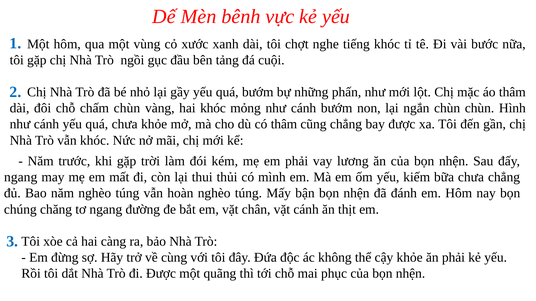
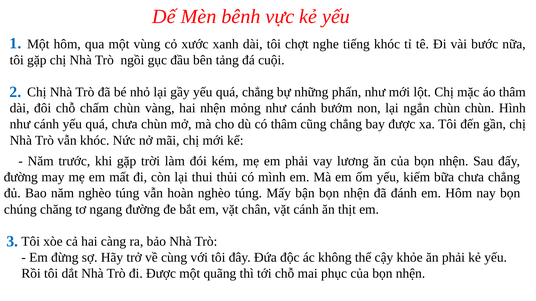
quá bướm: bướm -> chẳng
hai khóc: khóc -> nhện
chưa khỏe: khỏe -> chùn
ngang at (21, 177): ngang -> đường
